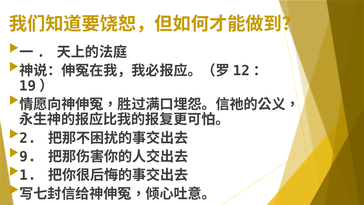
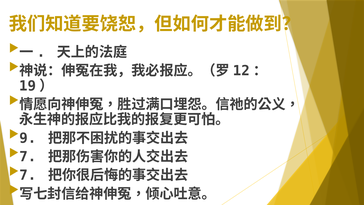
2: 2 -> 9
9 at (28, 157): 9 -> 7
1 at (28, 175): 1 -> 7
